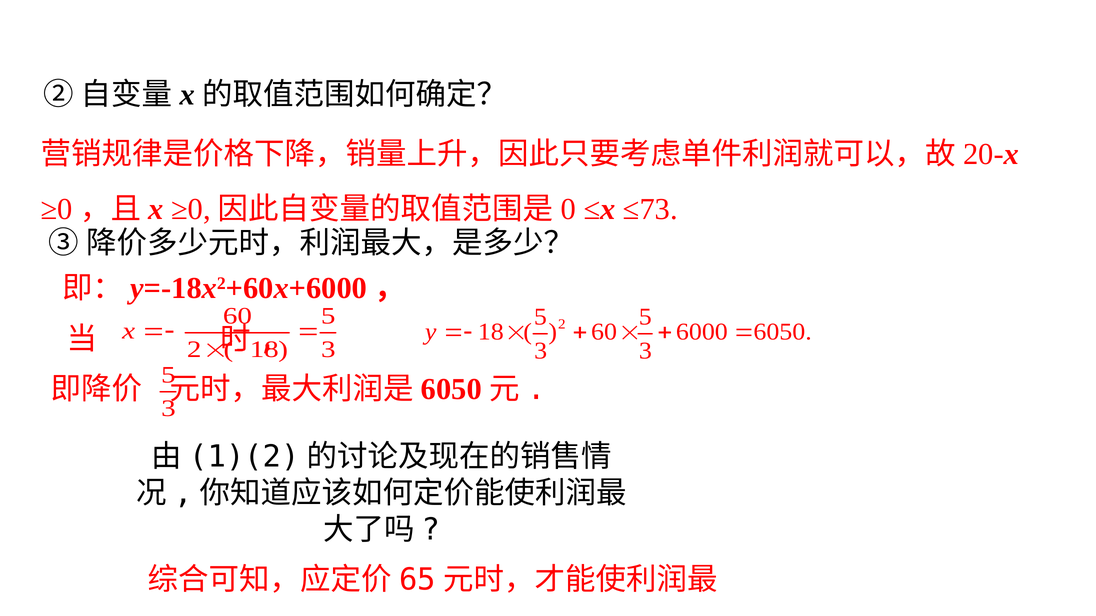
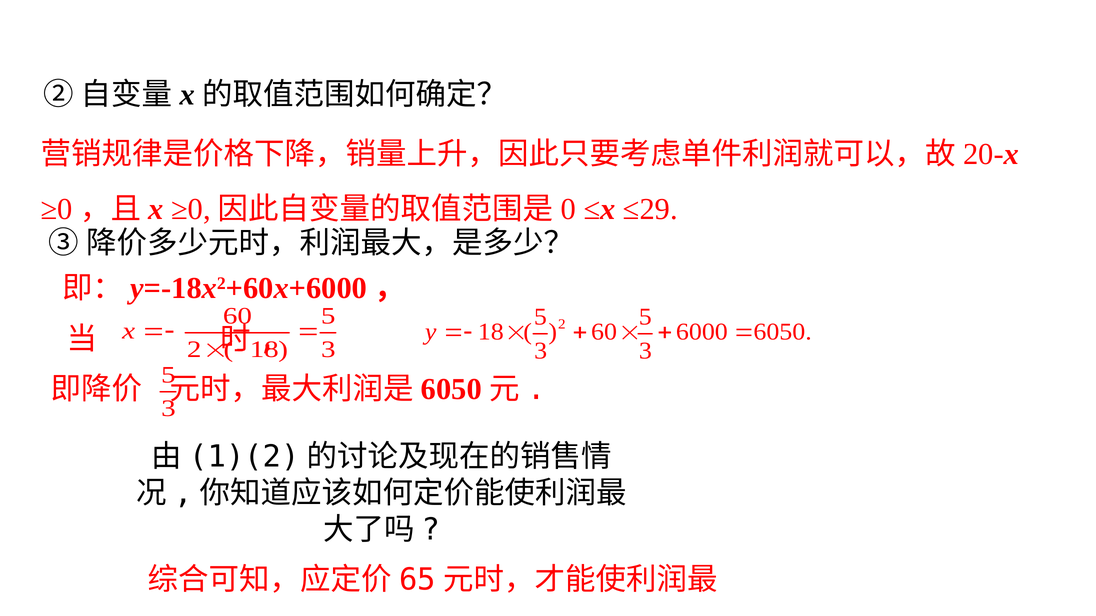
≤73: ≤73 -> ≤29
